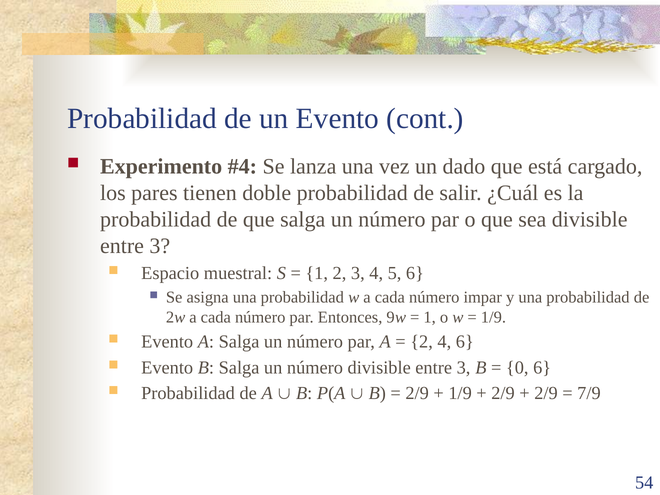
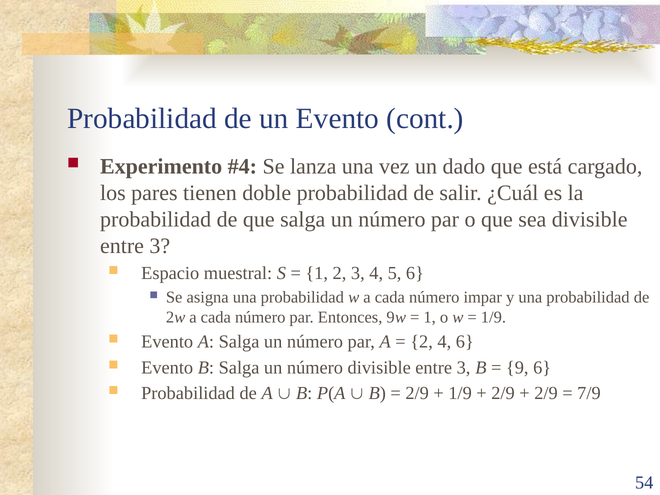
0: 0 -> 9
